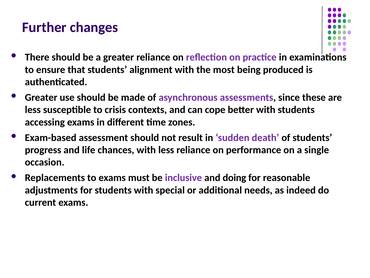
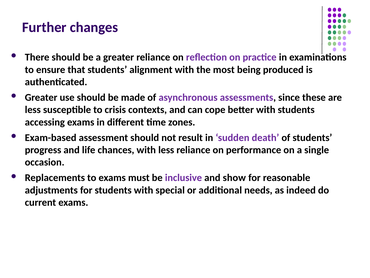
doing: doing -> show
